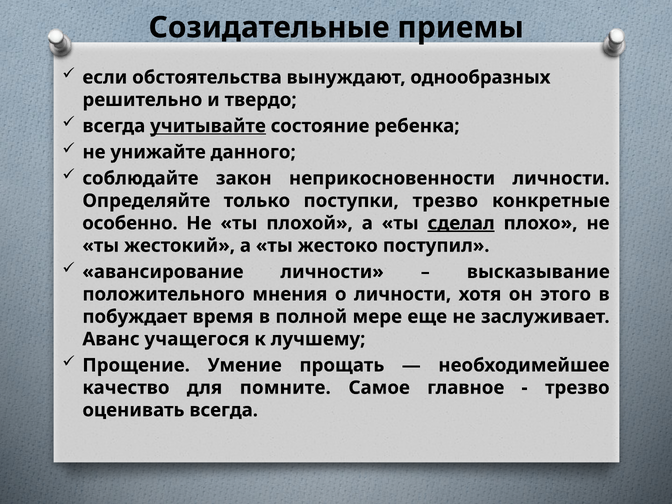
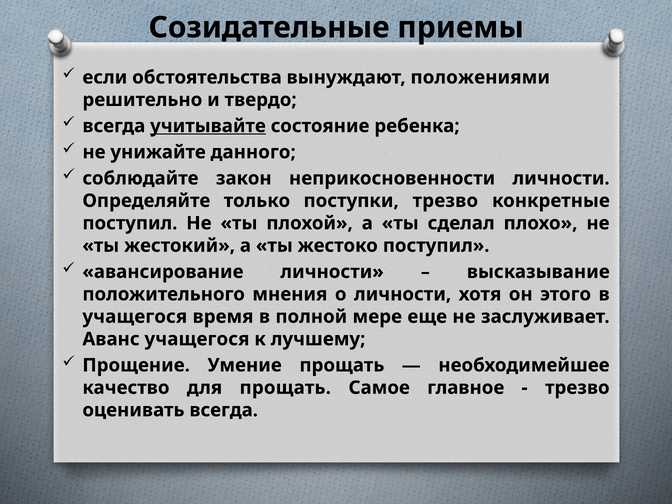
однообразных: однообразных -> положениями
особенно at (130, 223): особенно -> поступил
сделал underline: present -> none
побуждает at (135, 317): побуждает -> учащегося
для помните: помните -> прощать
